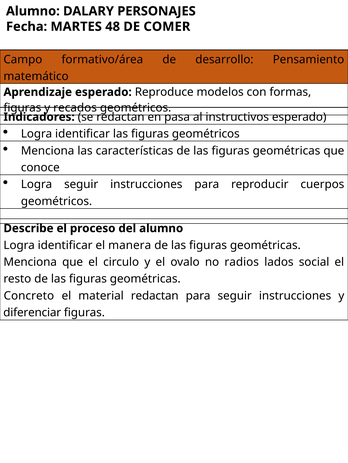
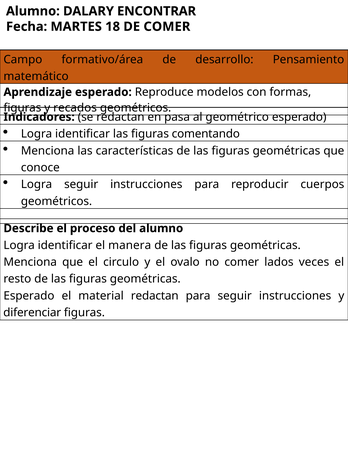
PERSONAJES: PERSONAJES -> ENCONTRAR
48: 48 -> 18
instructivos: instructivos -> geométrico
figuras geométricos: geométricos -> comentando
no radios: radios -> comer
social: social -> veces
Concreto at (29, 296): Concreto -> Esperado
